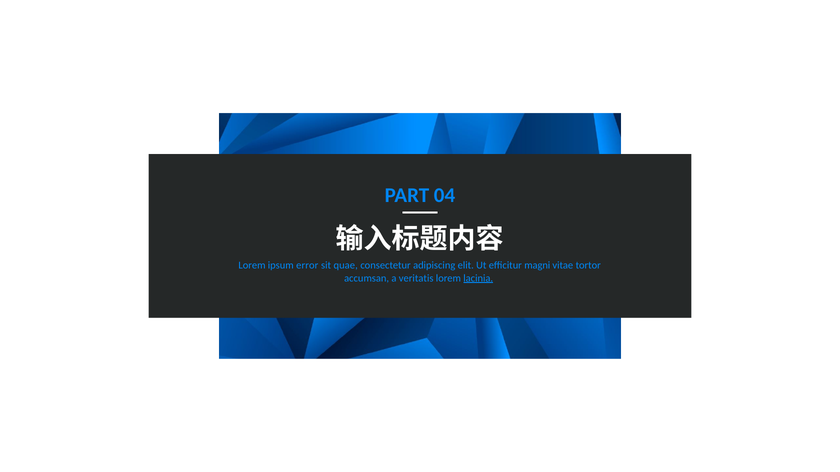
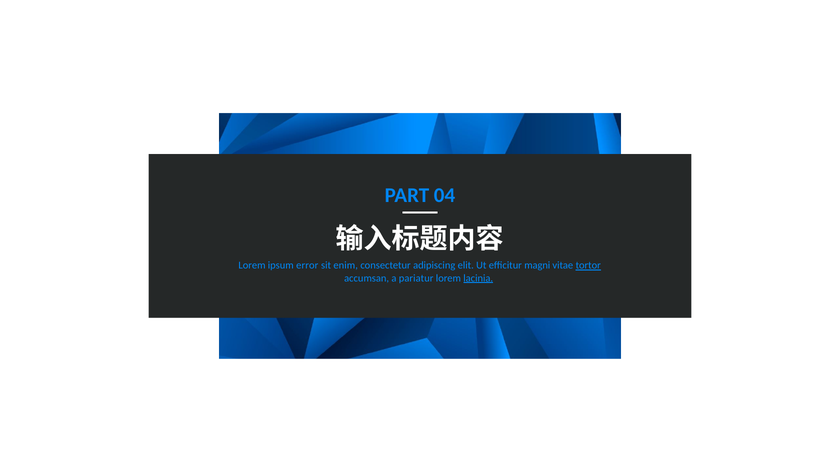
quae: quae -> enim
tortor underline: none -> present
veritatis: veritatis -> pariatur
